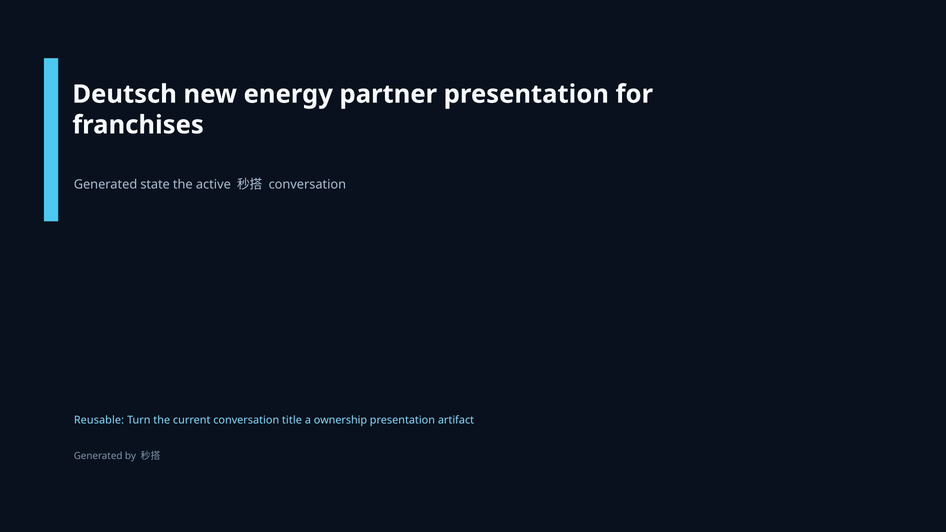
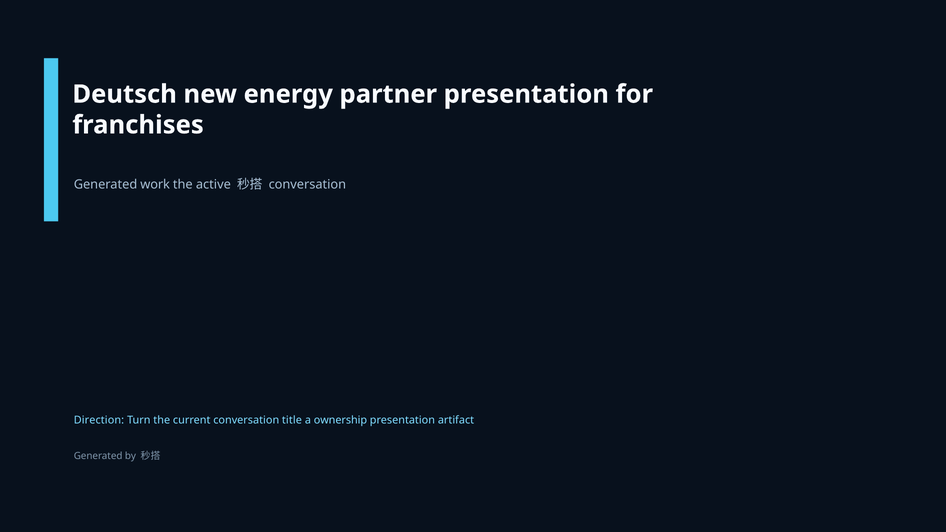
state: state -> work
Reusable: Reusable -> Direction
